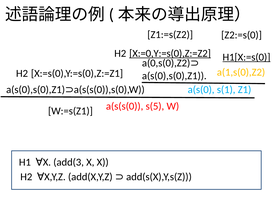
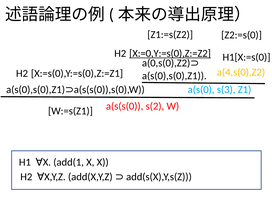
H1[X:=s(0 underline: present -> none
a(1,s(0),Z2: a(1,s(0),Z2 -> a(4,s(0),Z2
s(1: s(1 -> s(3
s(5: s(5 -> s(2
add(3: add(3 -> add(1
